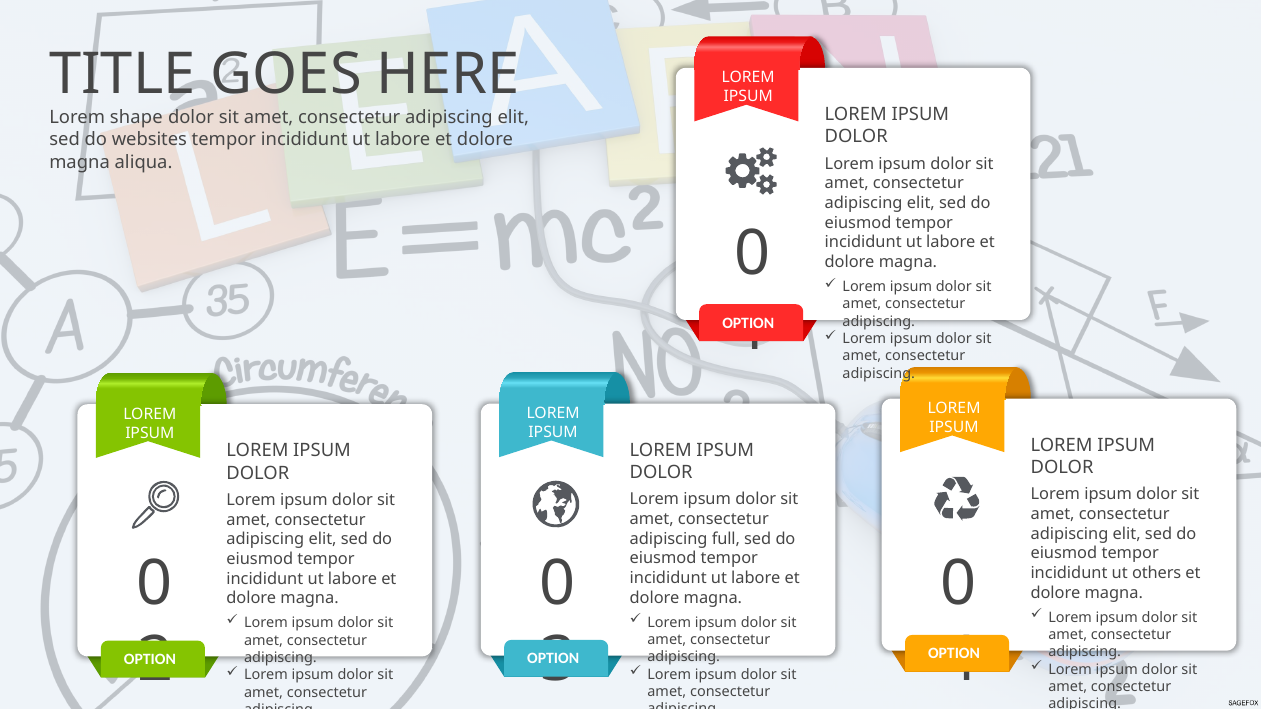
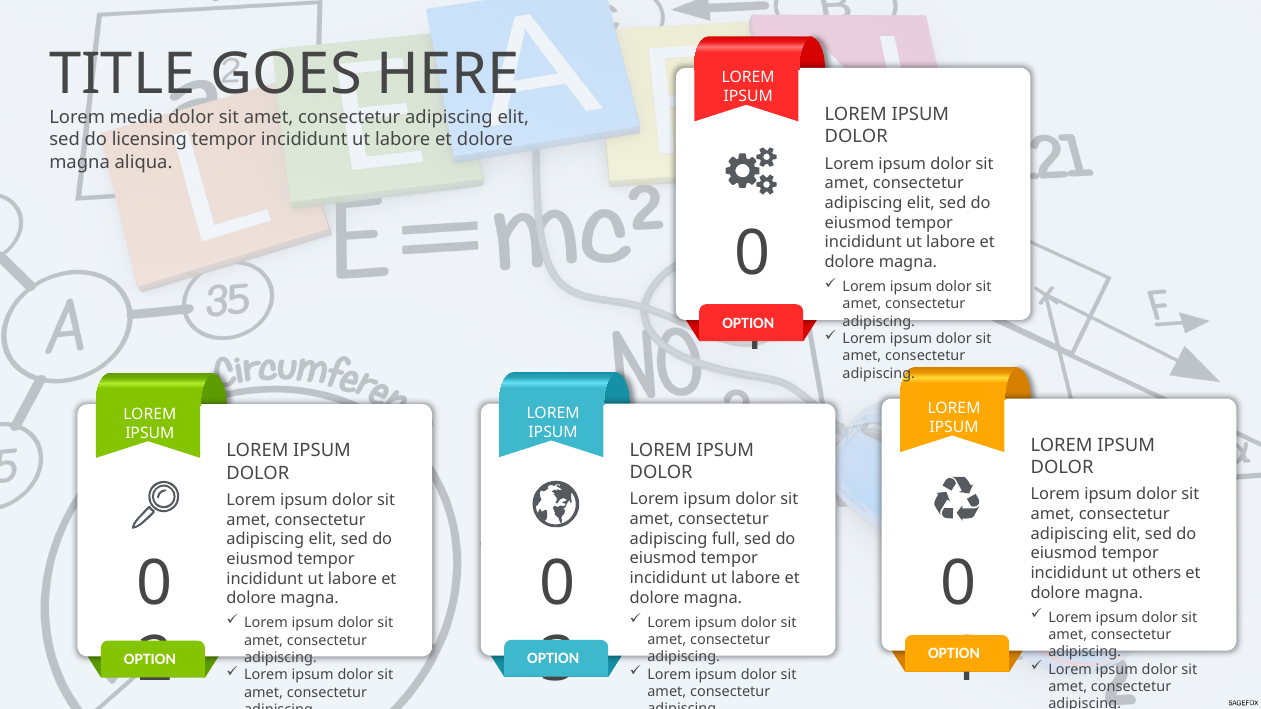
shape: shape -> media
websites: websites -> licensing
